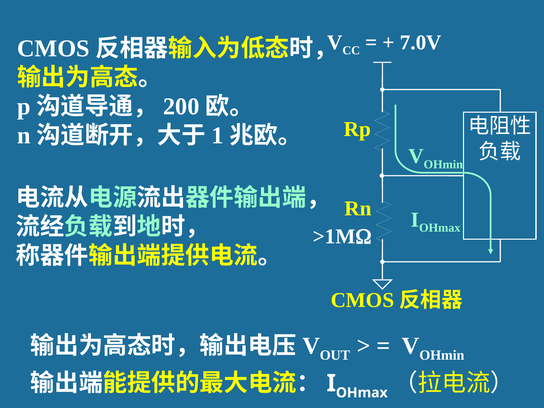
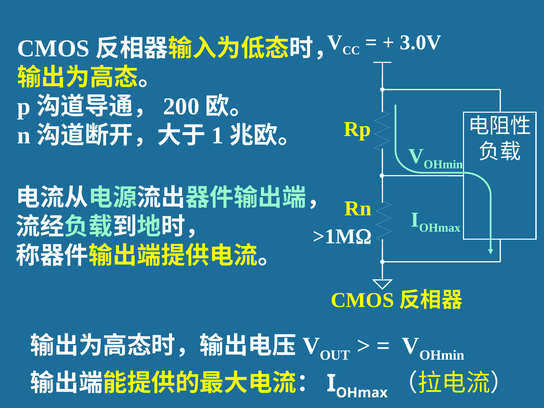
7.0V: 7.0V -> 3.0V
